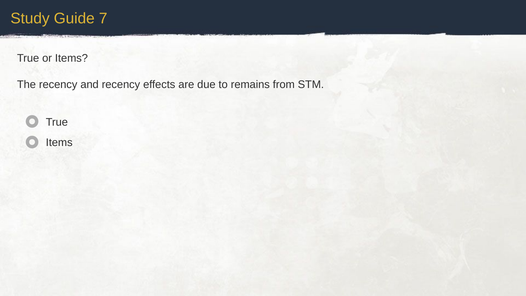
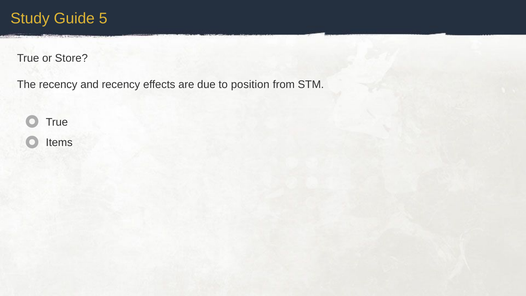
7: 7 -> 5
or Items: Items -> Store
remains: remains -> position
